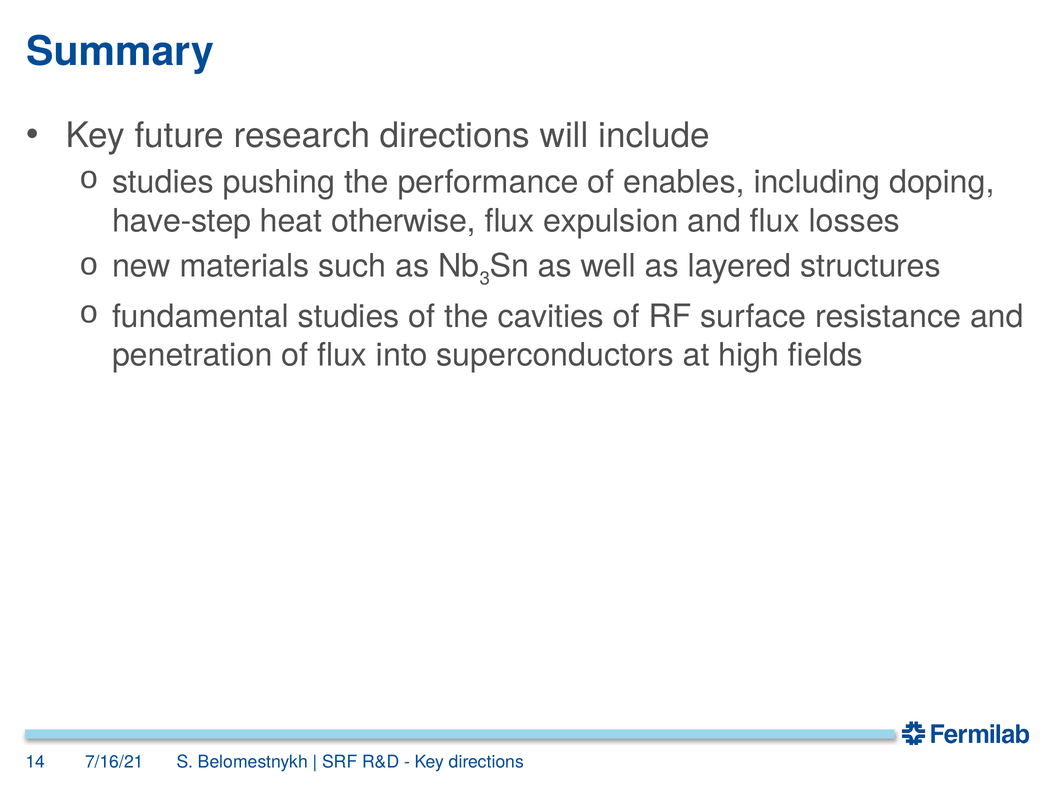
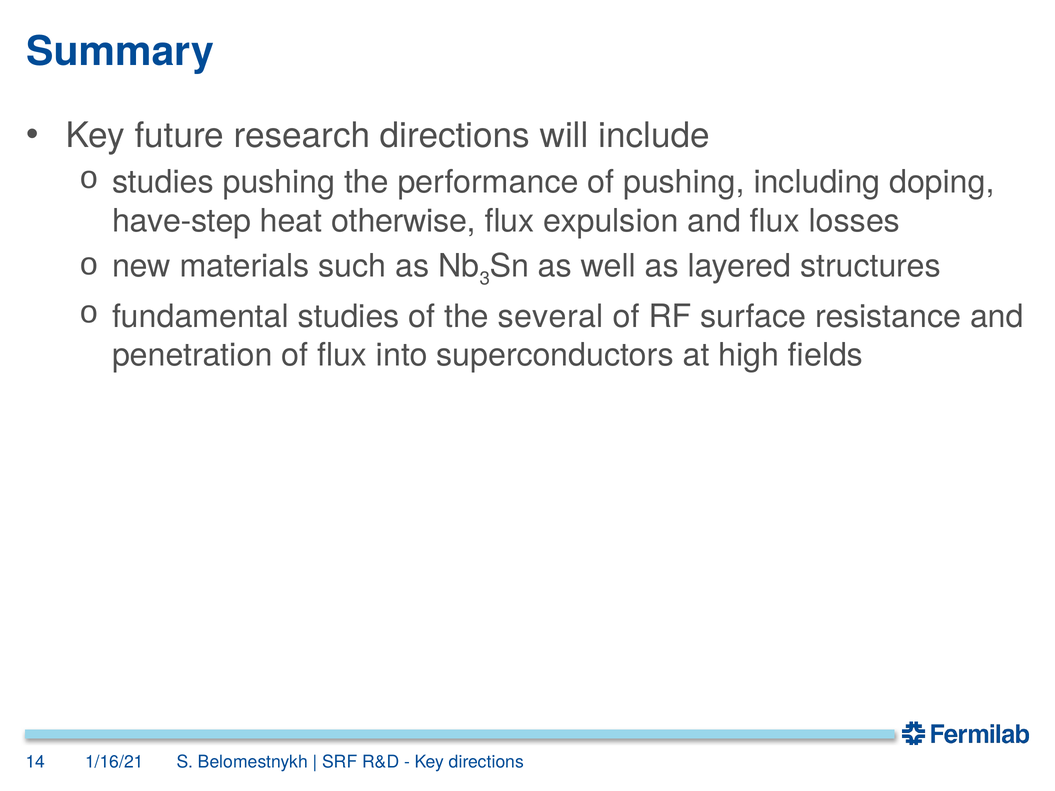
of enables: enables -> pushing
cavities: cavities -> several
7/16/21: 7/16/21 -> 1/16/21
